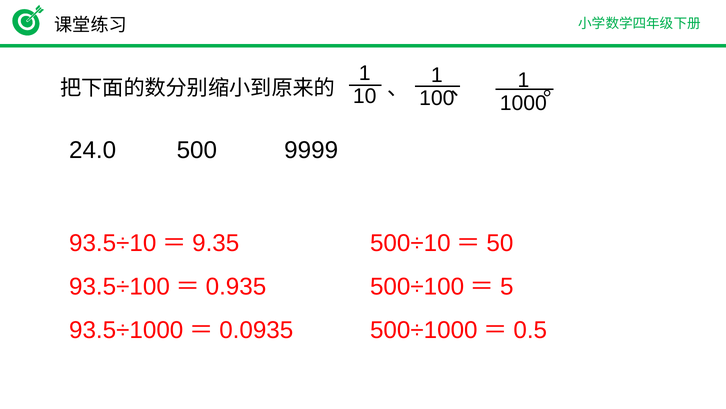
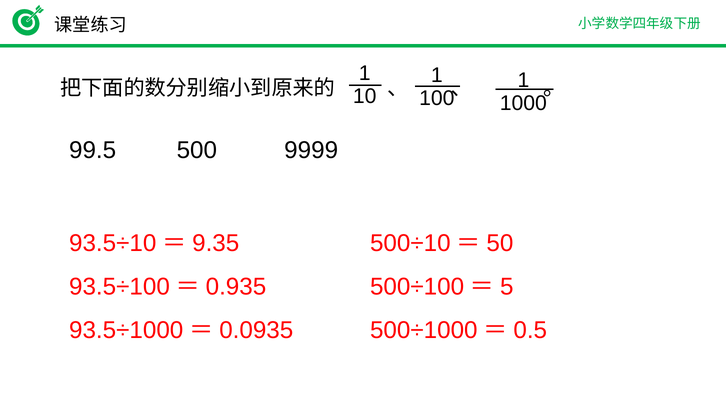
24.0: 24.0 -> 99.5
